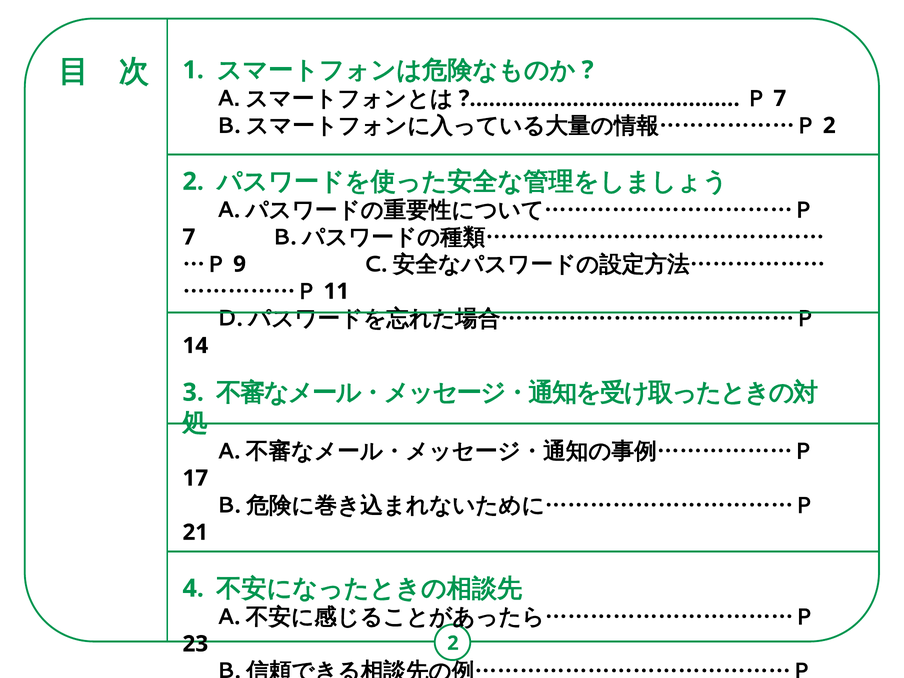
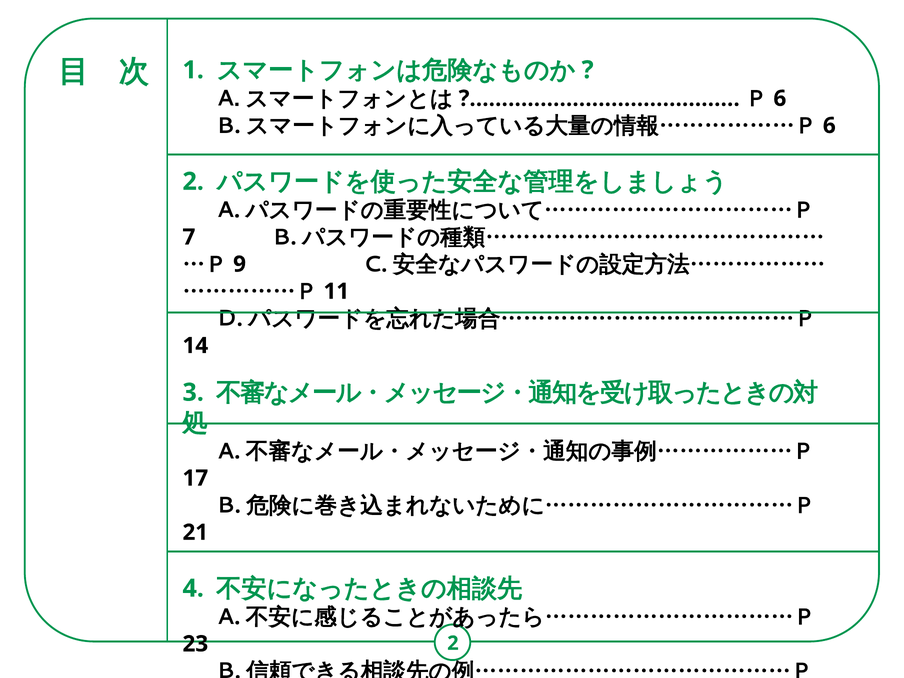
7 at (780, 98): 7 -> 6
2 at (829, 126): 2 -> 6
